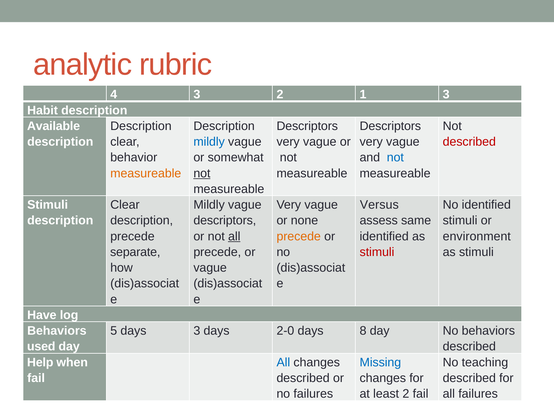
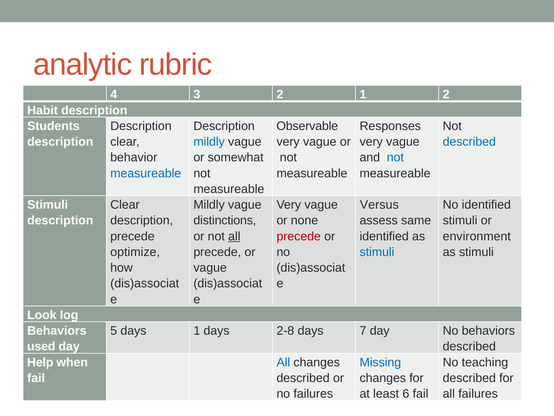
1 3: 3 -> 2
Available: Available -> Students
Descriptors at (307, 126): Descriptors -> Observable
Descriptors at (390, 126): Descriptors -> Responses
described at (469, 142) colour: red -> blue
measureable at (146, 173) colour: orange -> blue
not at (202, 173) underline: present -> none
descriptors at (225, 220): descriptors -> distinctions
precede at (299, 236) colour: orange -> red
separate: separate -> optimize
stimuli at (377, 252) colour: red -> blue
Have: Have -> Look
days 3: 3 -> 1
2-0: 2-0 -> 2-8
8: 8 -> 7
least 2: 2 -> 6
